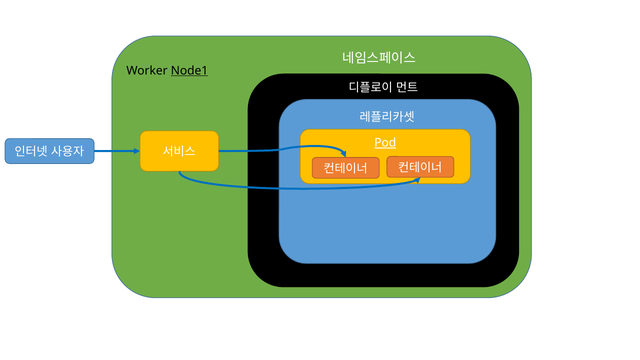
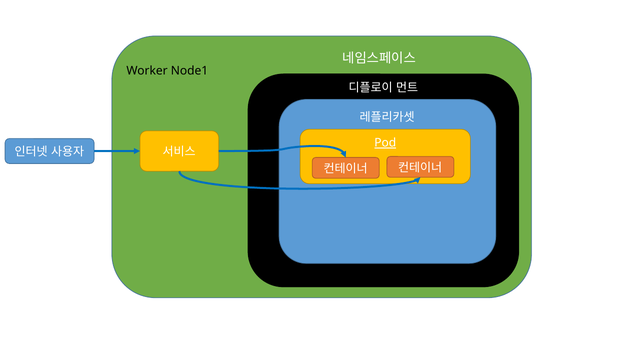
Node1 underline: present -> none
